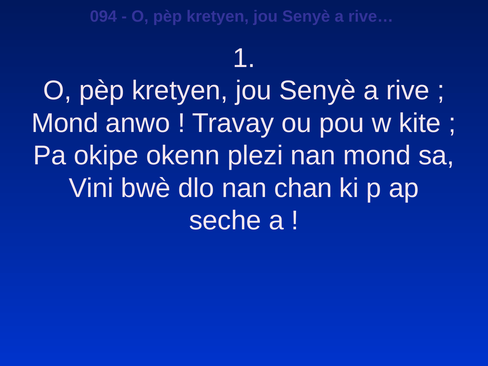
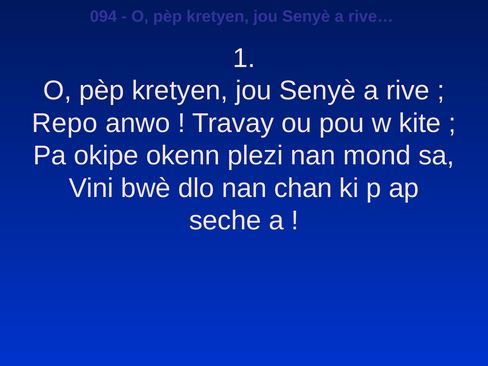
Mond at (65, 123): Mond -> Repo
